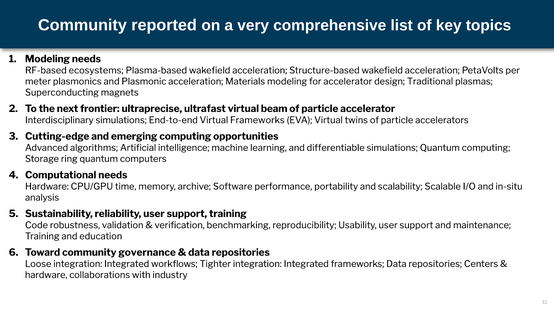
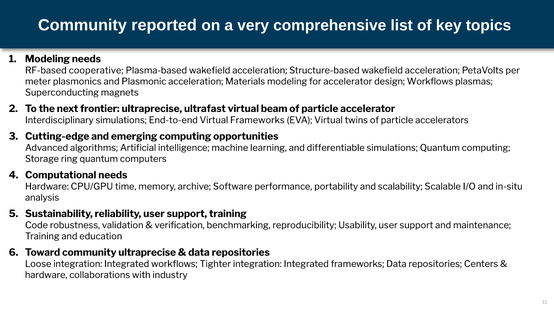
ecosystems: ecosystems -> cooperative
design Traditional: Traditional -> Workflows
community governance: governance -> ultraprecise
